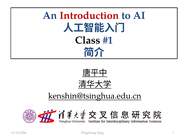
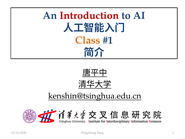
Class colour: black -> orange
